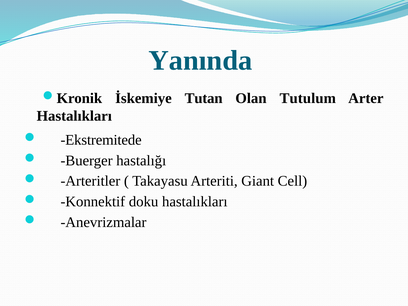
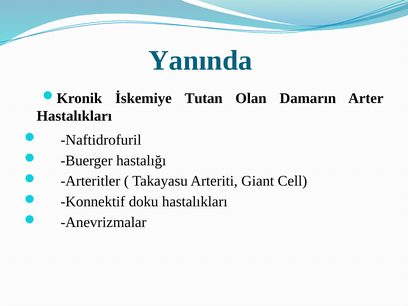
Tutulum: Tutulum -> Damarın
Ekstremitede: Ekstremitede -> Naftidrofuril
